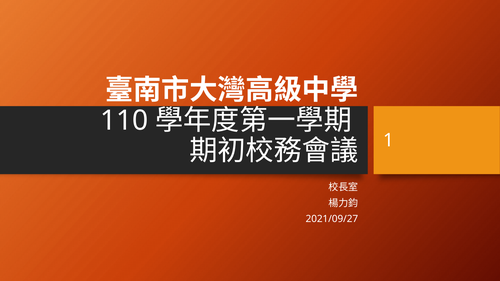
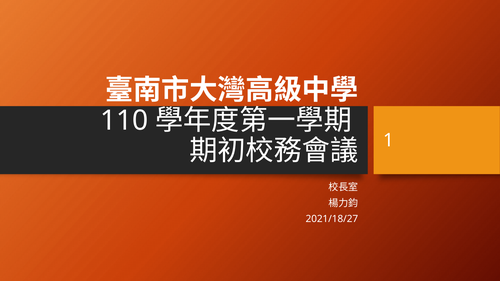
2021/09/27: 2021/09/27 -> 2021/18/27
